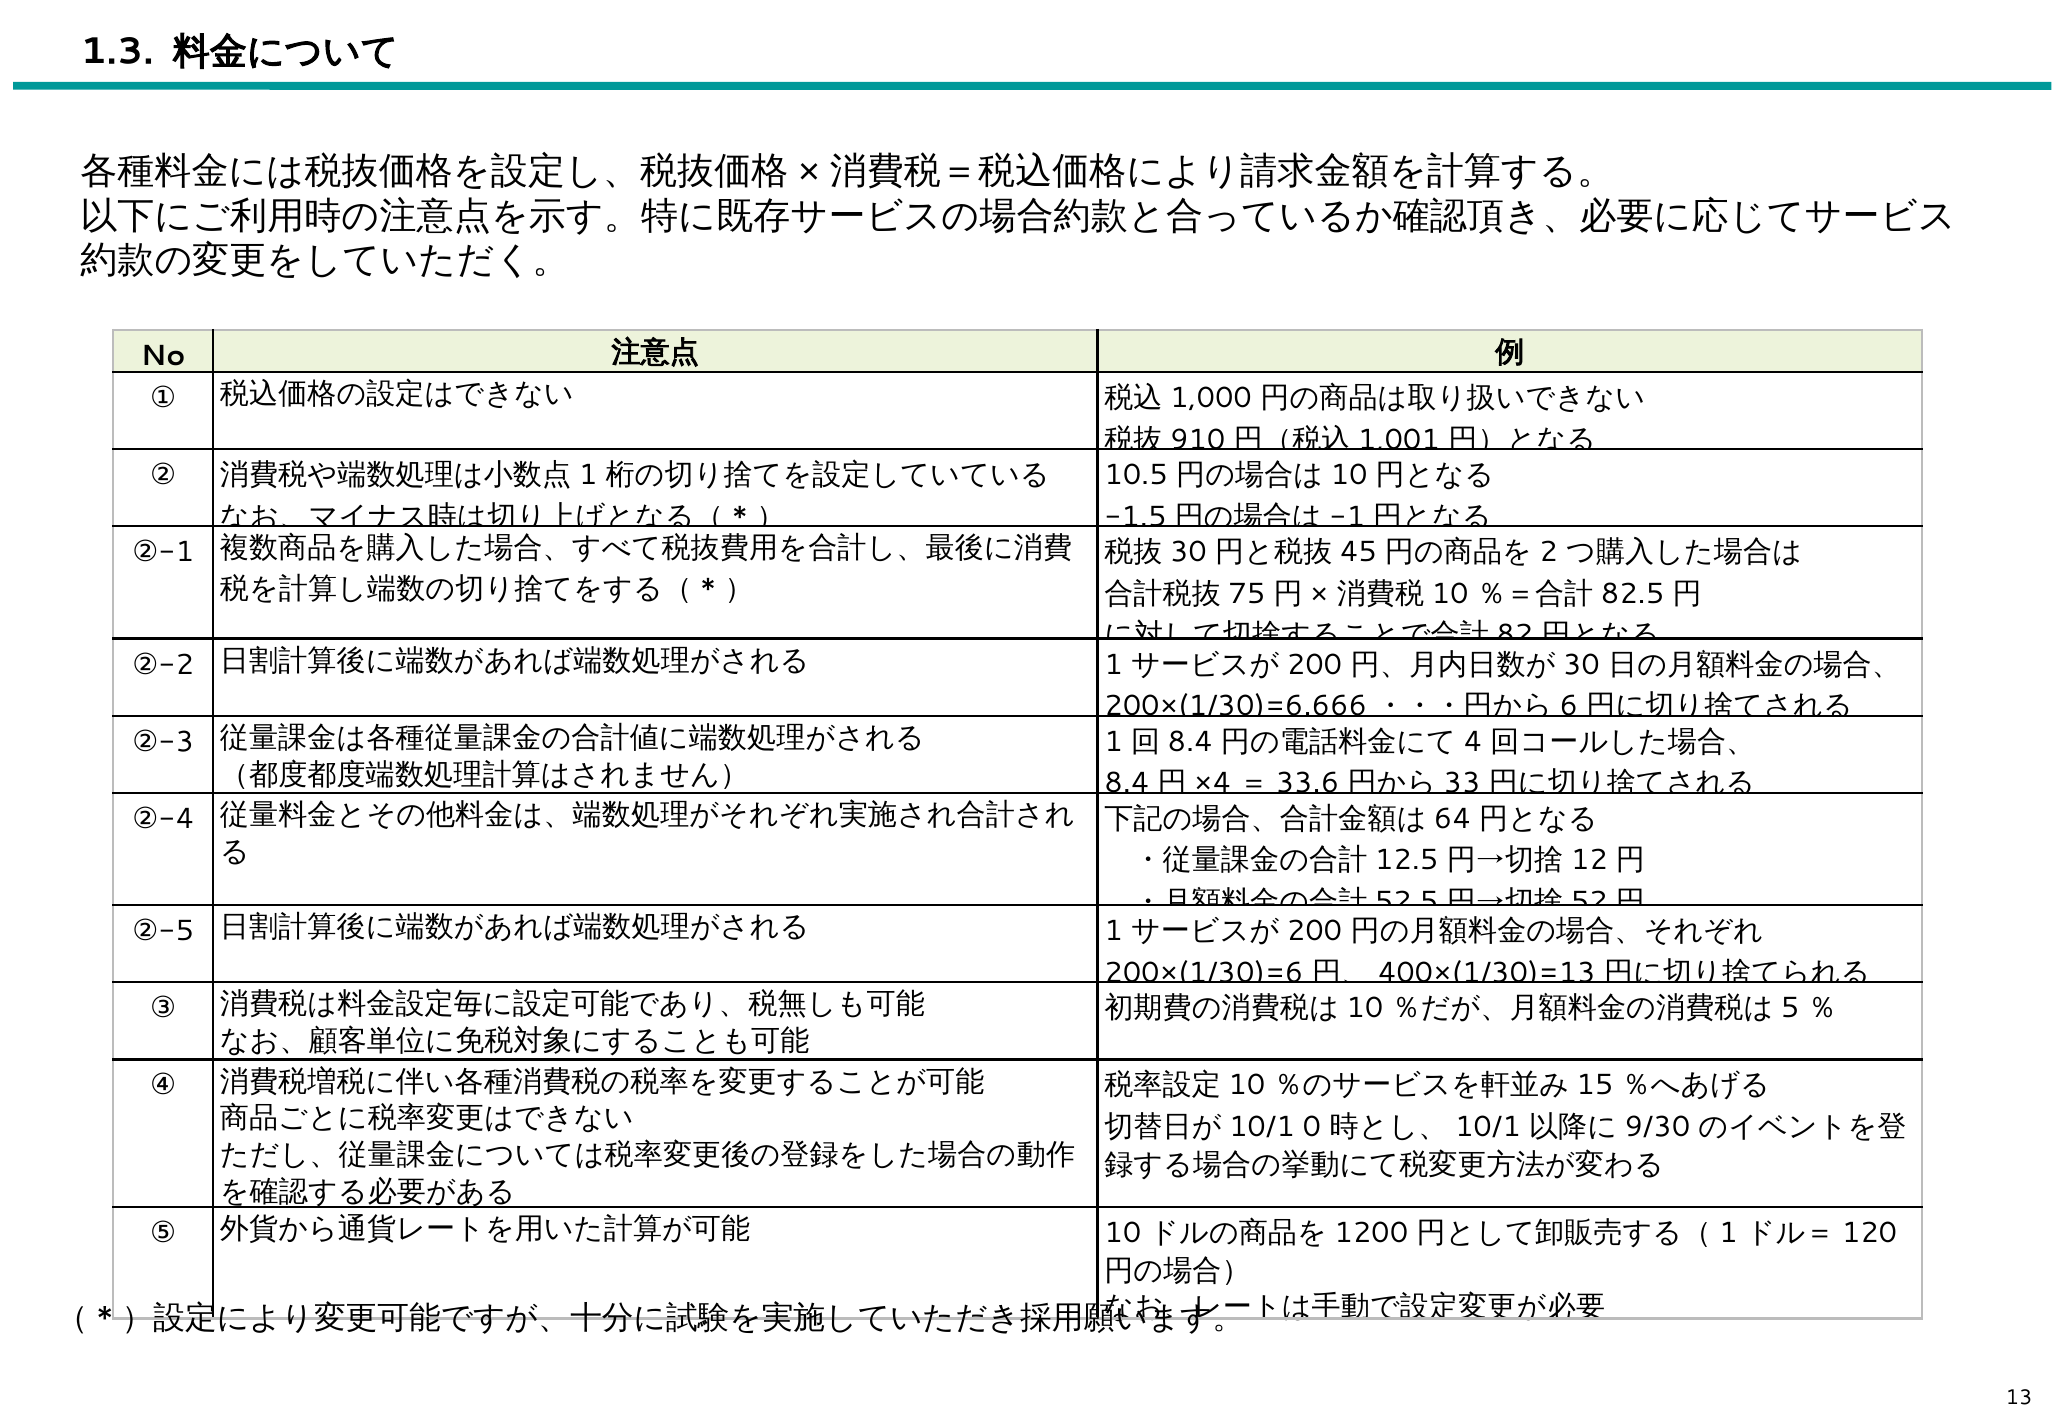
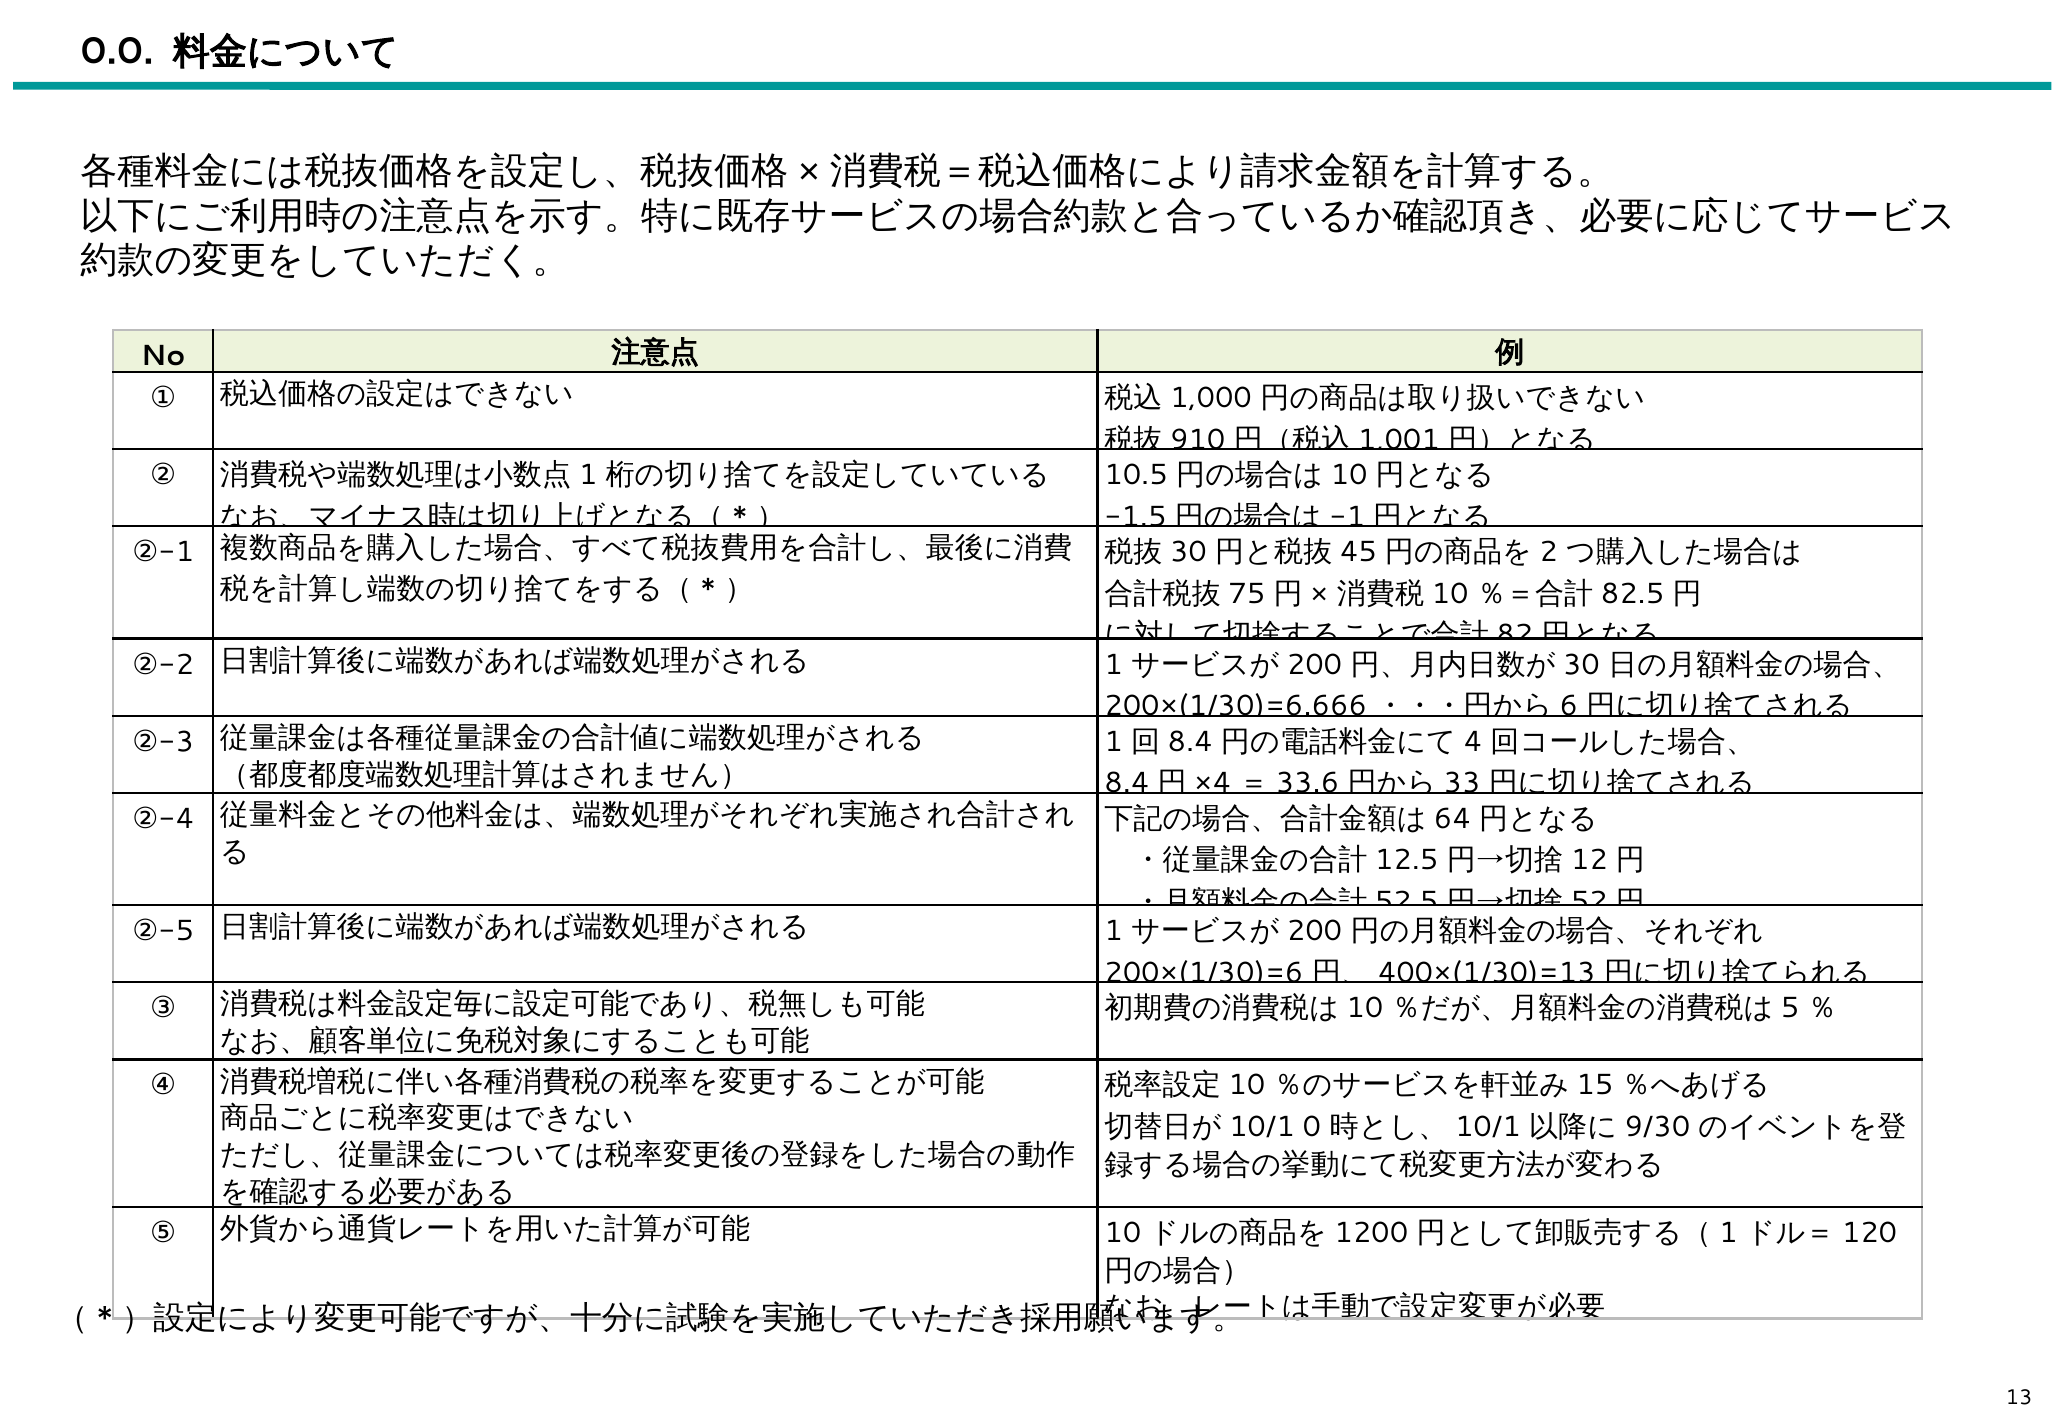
1.3: 1.3 -> 0.0
